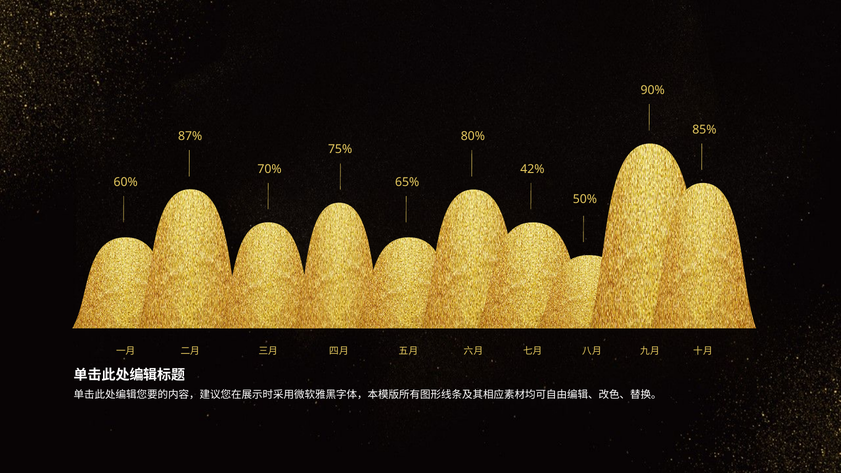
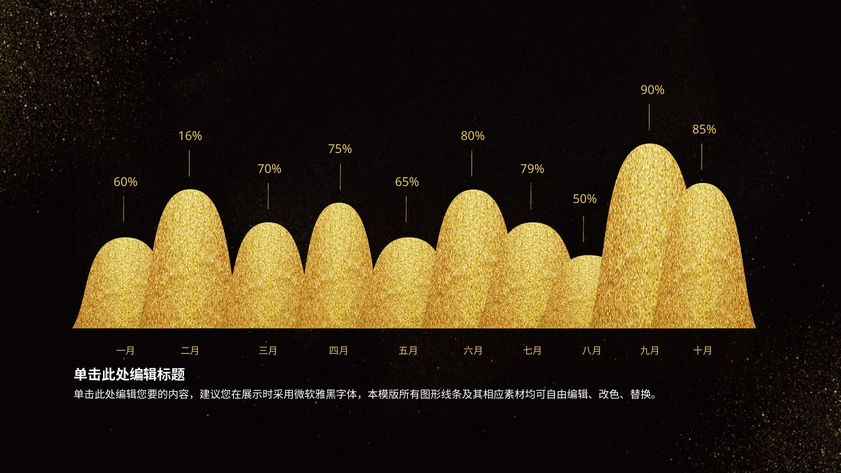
87%: 87% -> 16%
42%: 42% -> 79%
